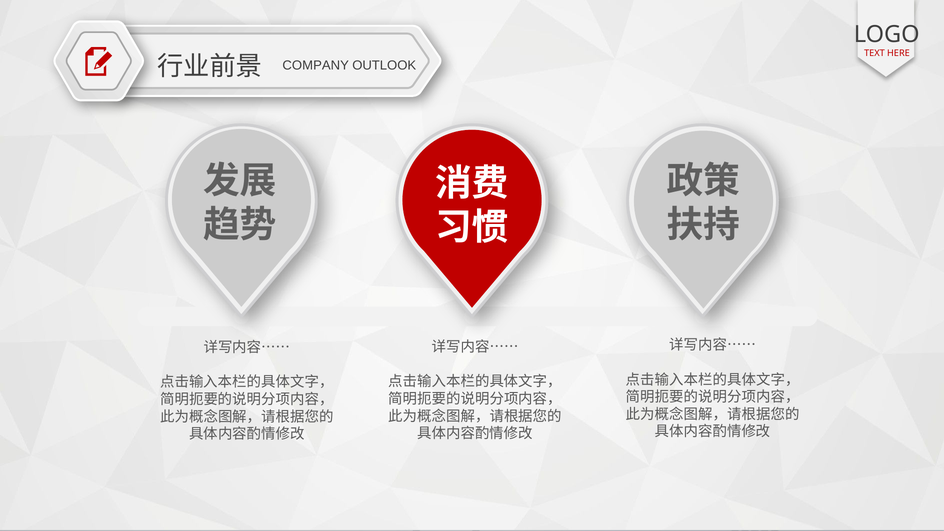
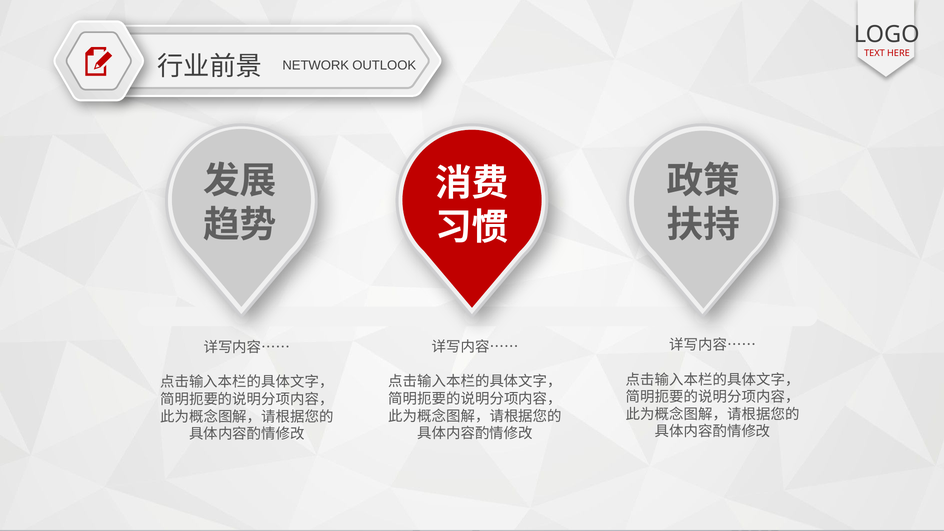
COMPANY: COMPANY -> NETWORK
